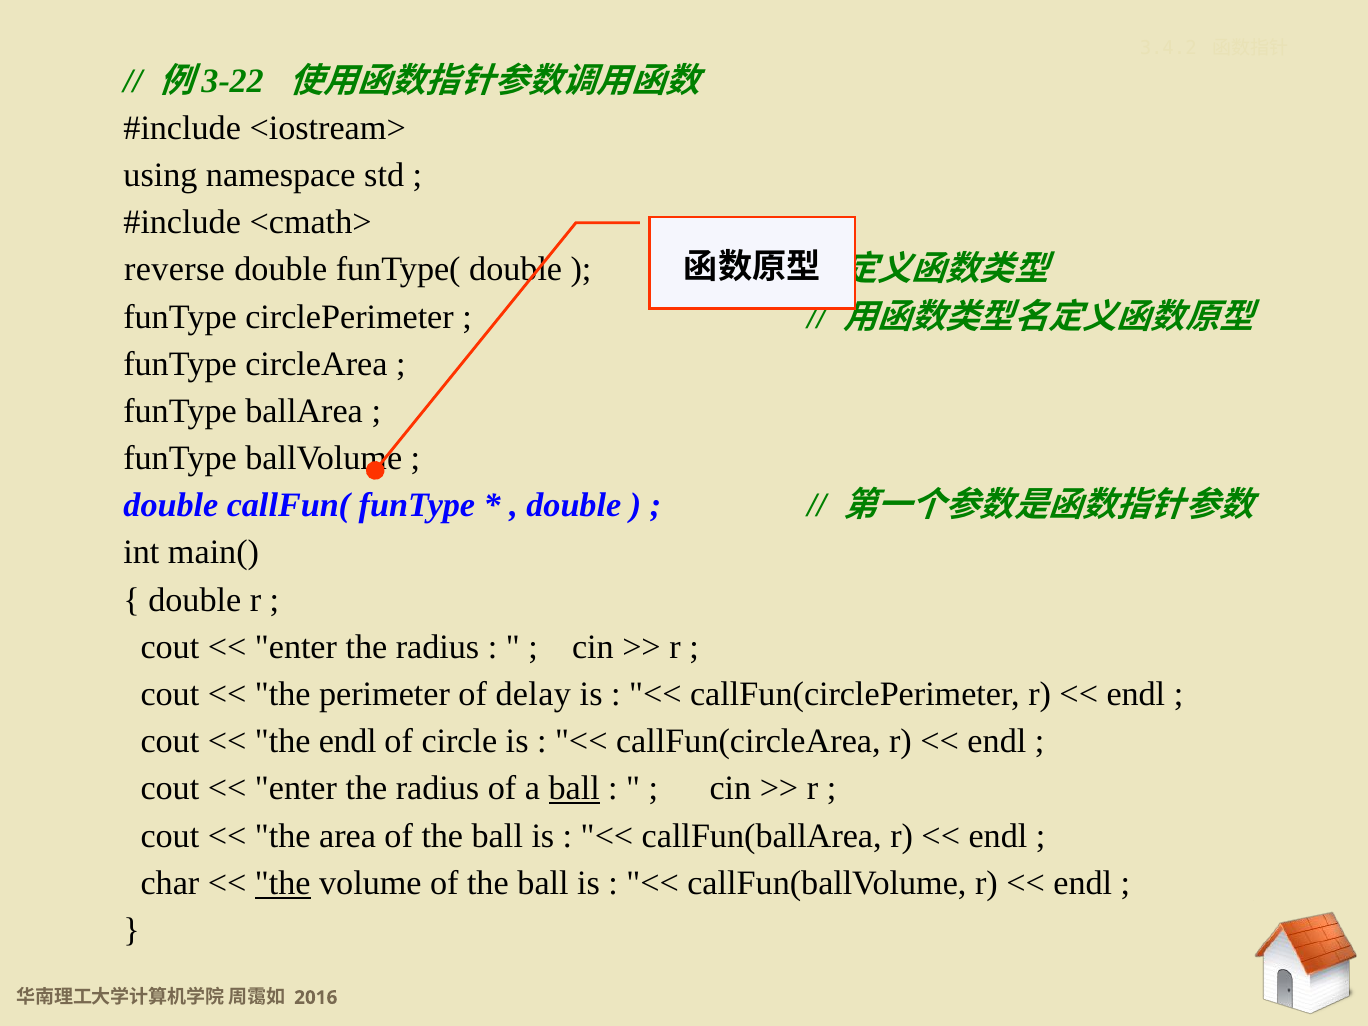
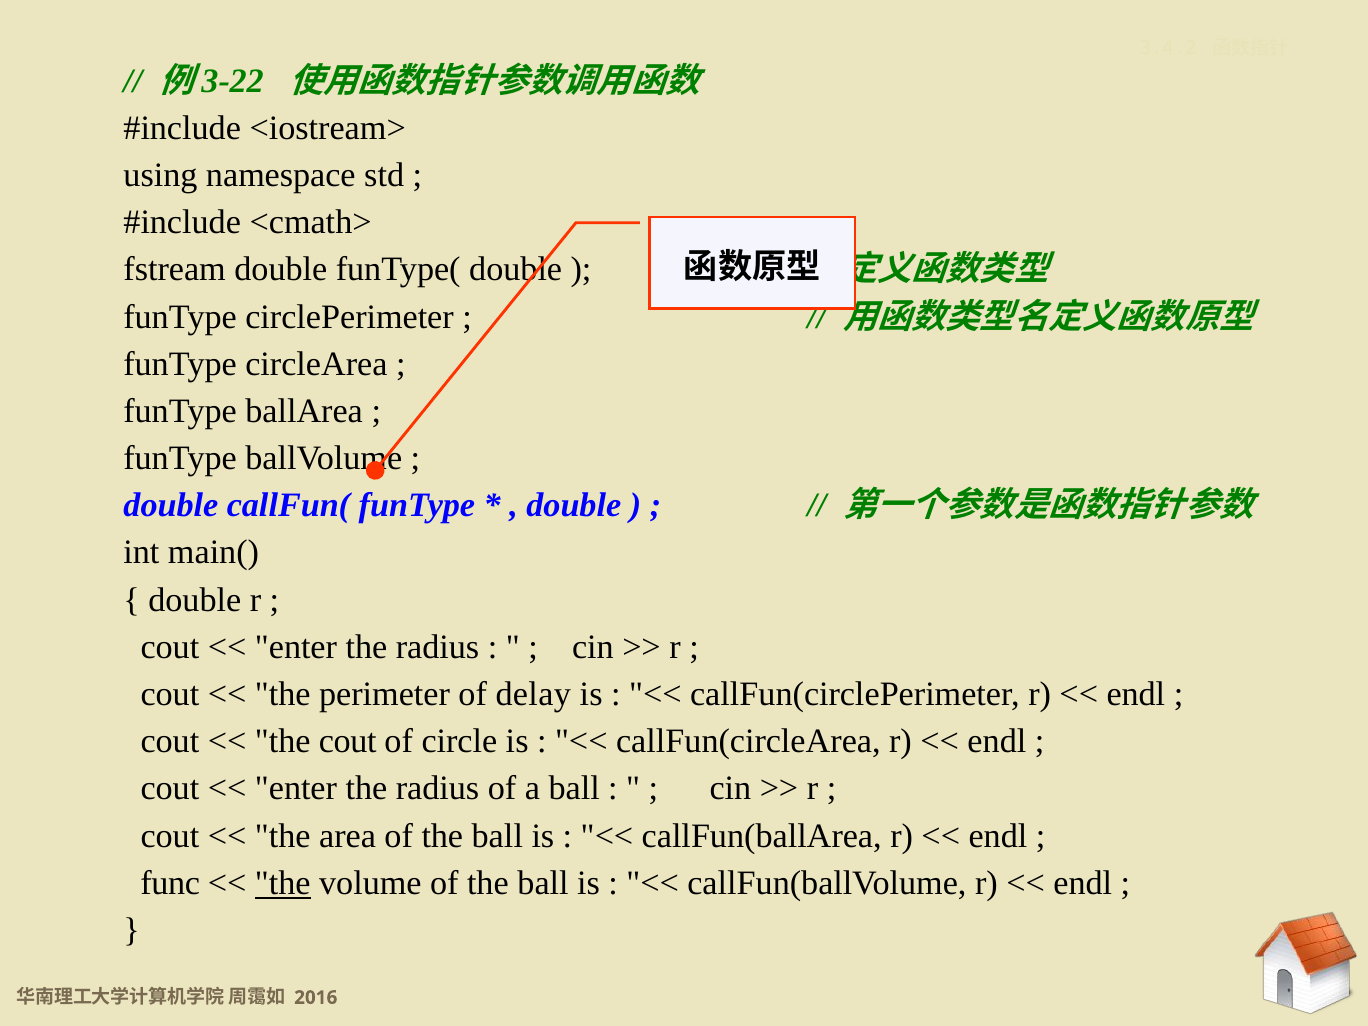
reverse: reverse -> fstream
the endl: endl -> cout
ball at (574, 789) underline: present -> none
char: char -> func
